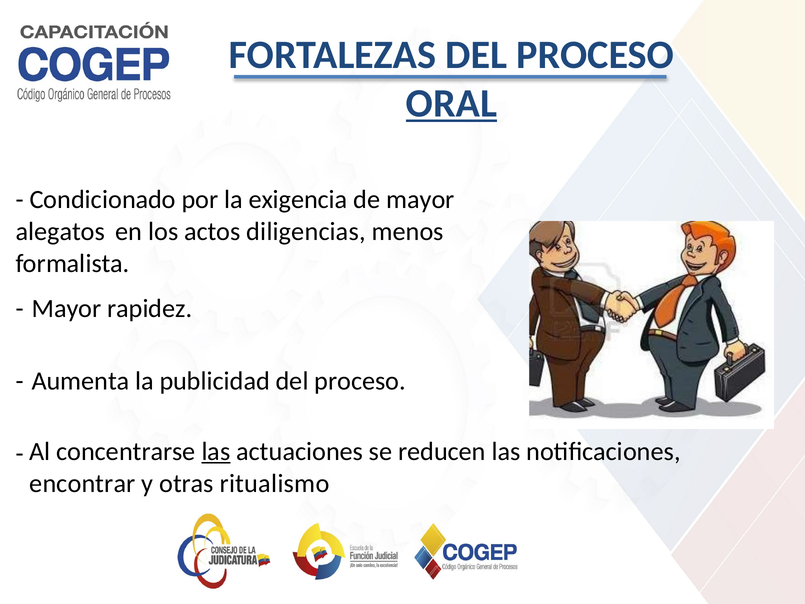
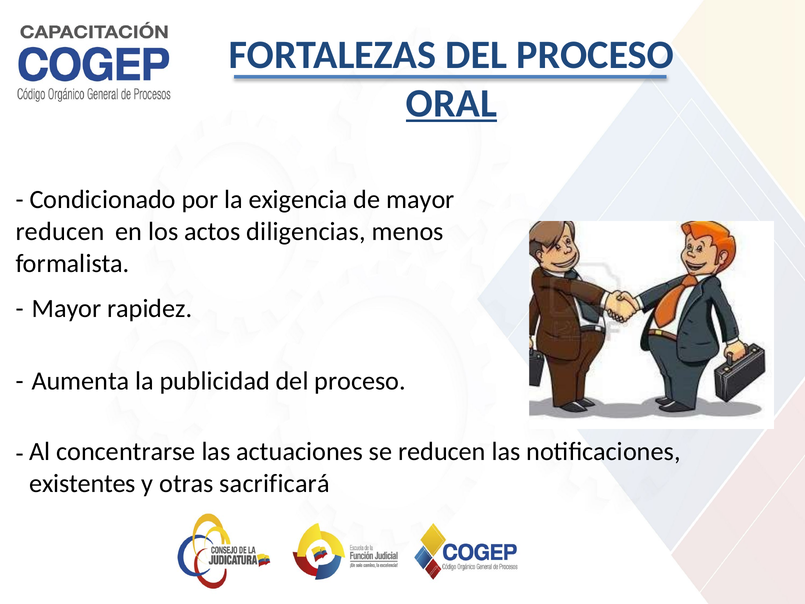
alegatos at (60, 232): alegatos -> reducen
las at (216, 451) underline: present -> none
encontrar: encontrar -> existentes
ritualismo: ritualismo -> sacrificará
